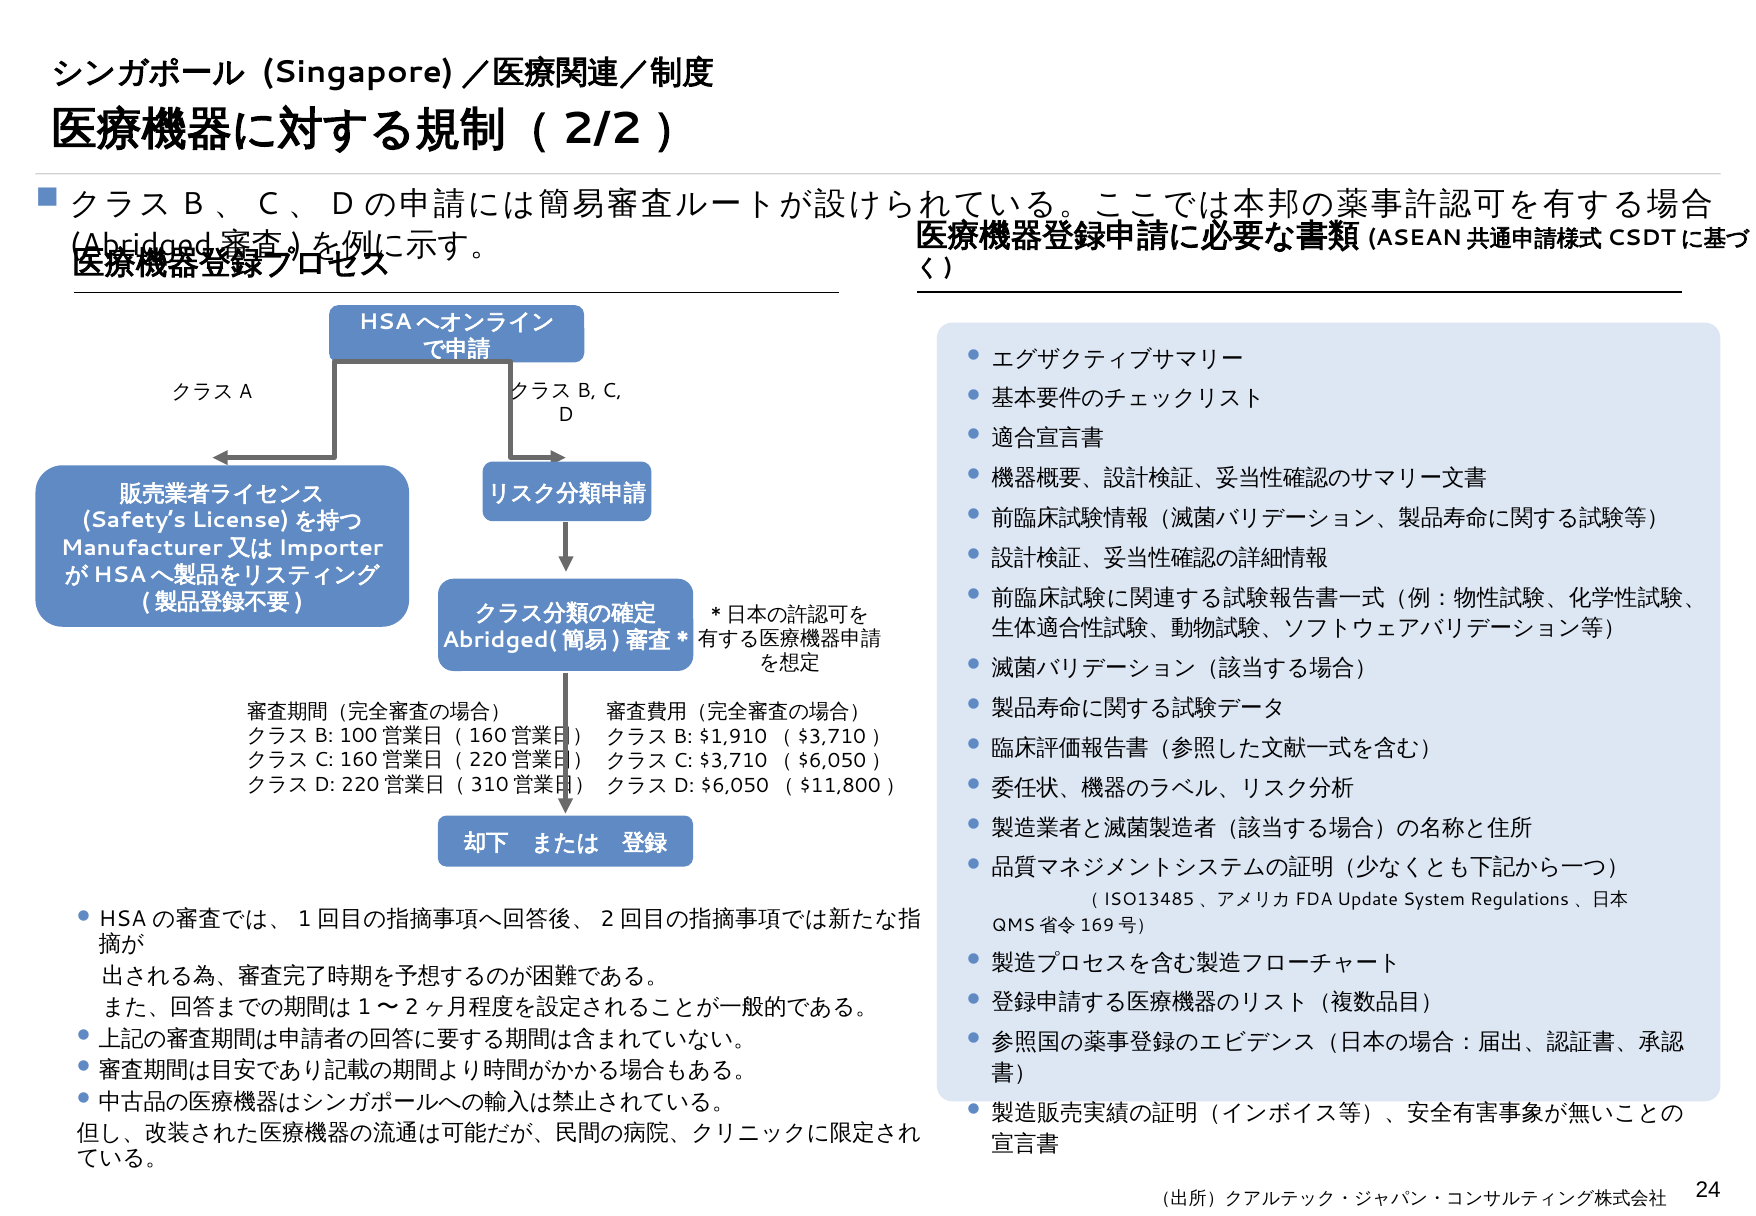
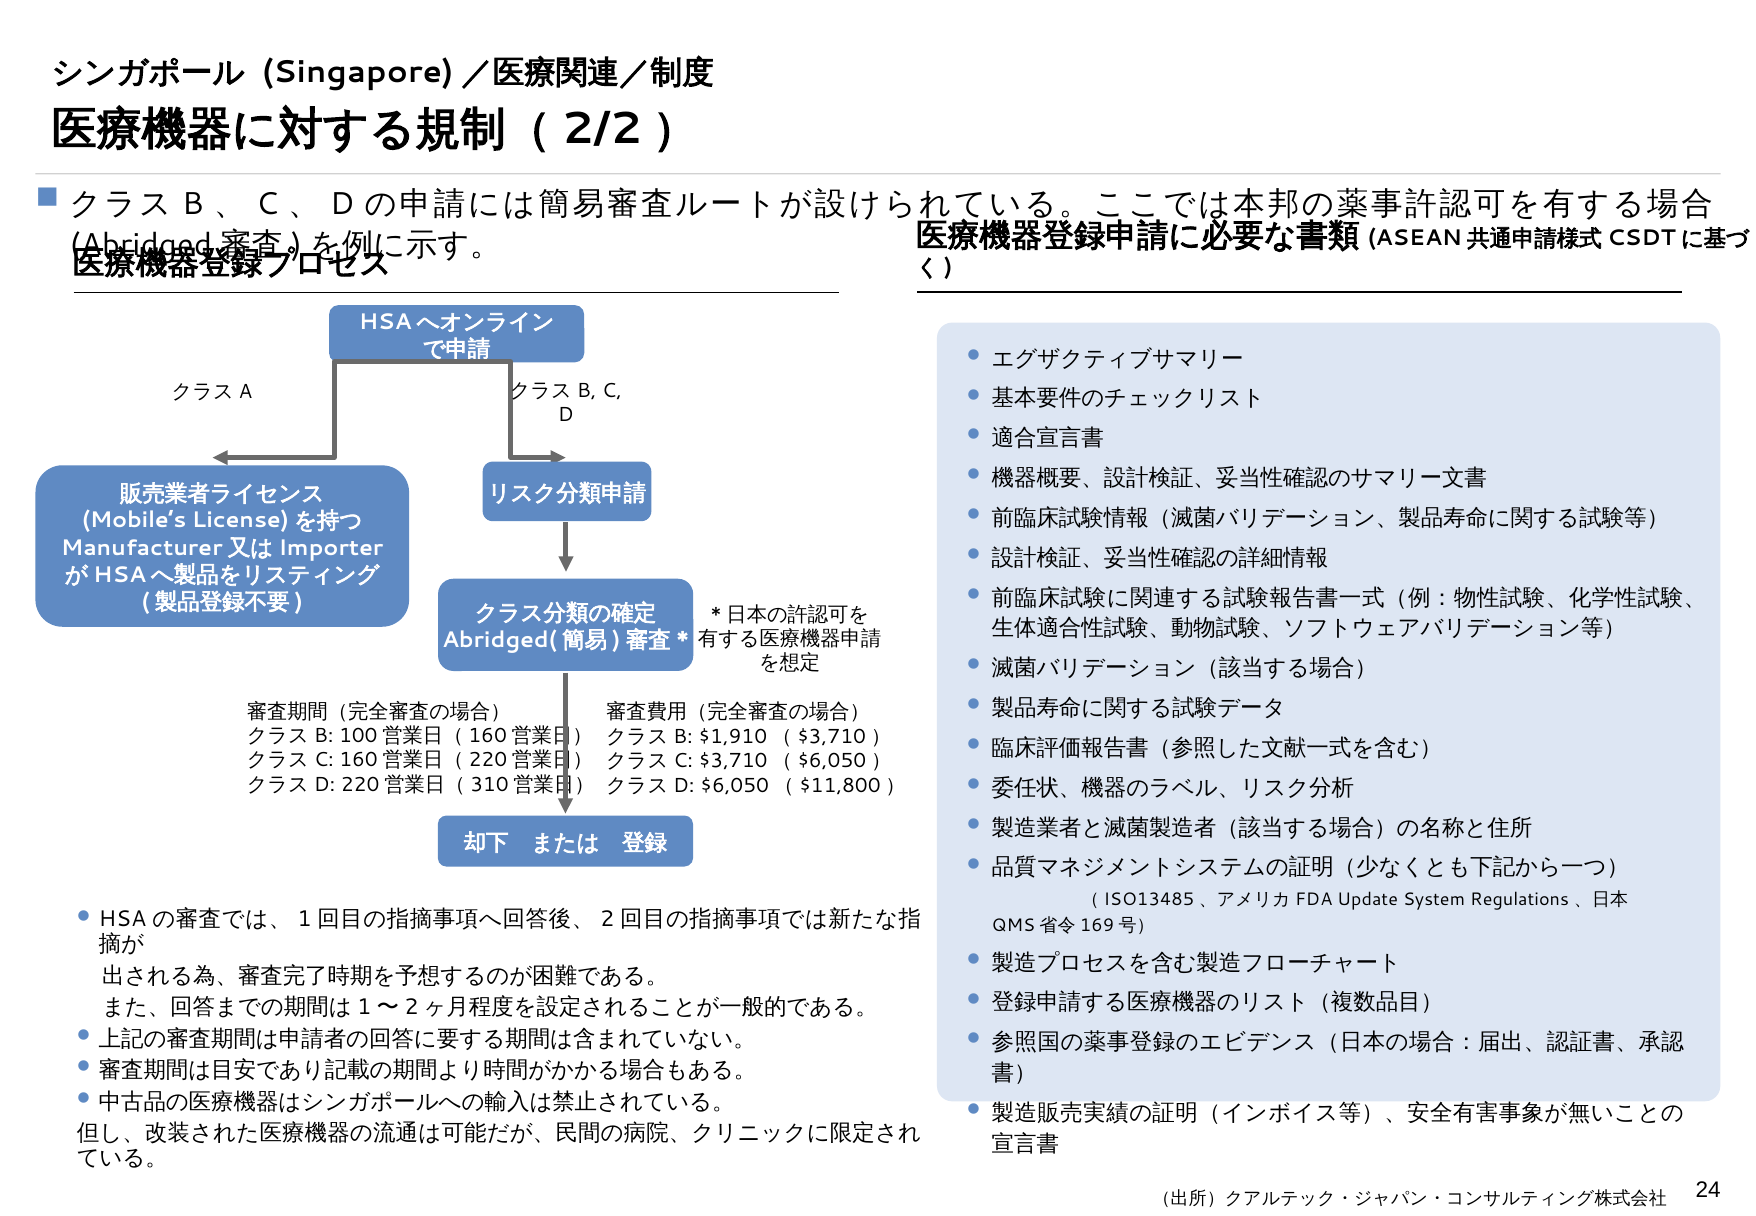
Safety’s: Safety’s -> Mobile’s
